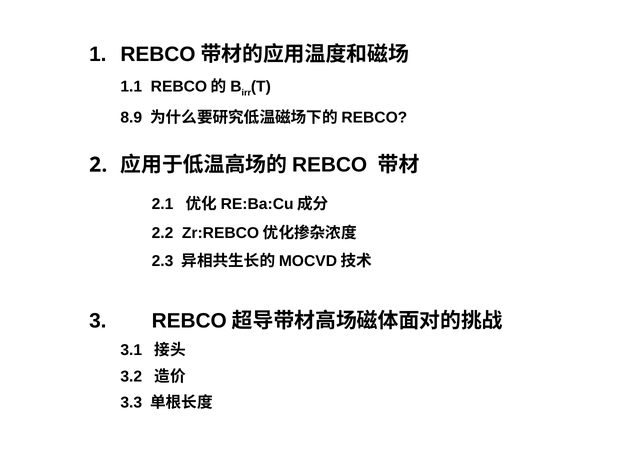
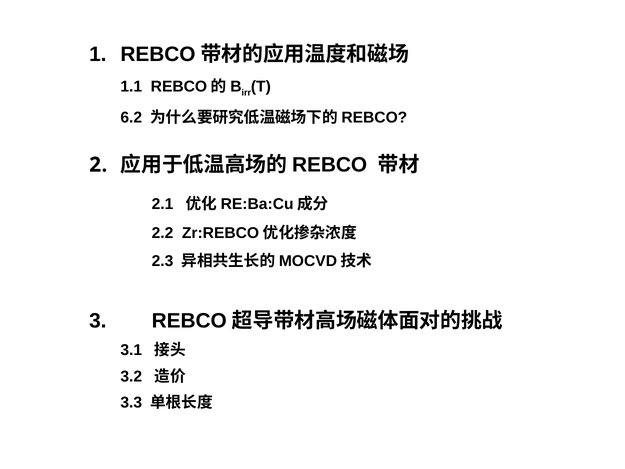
8.9: 8.9 -> 6.2
